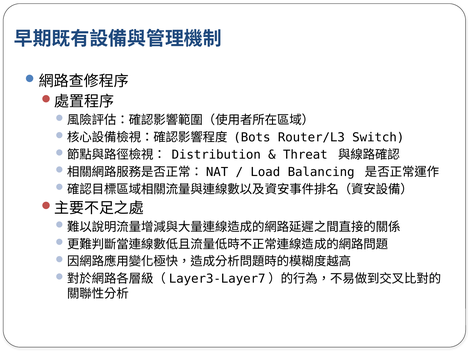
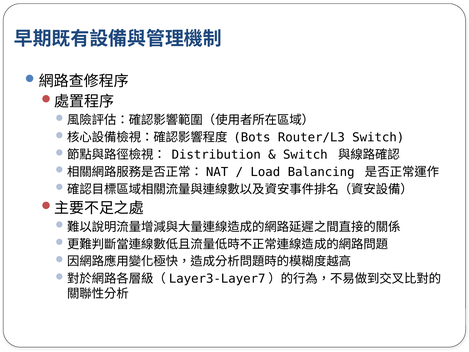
Threat at (305, 155): Threat -> Switch
